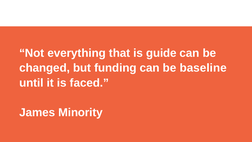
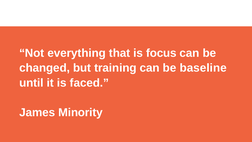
guide: guide -> focus
funding: funding -> training
